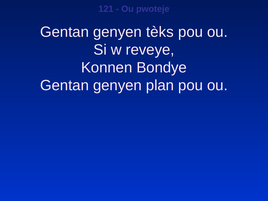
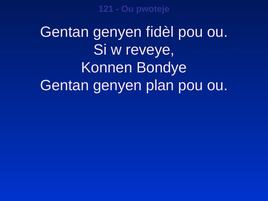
tèks: tèks -> fidèl
